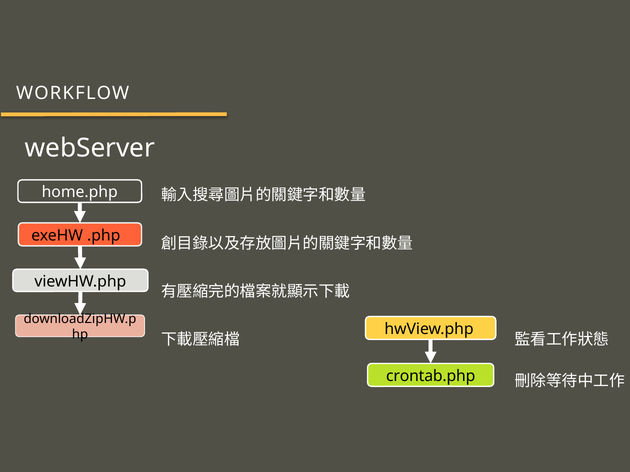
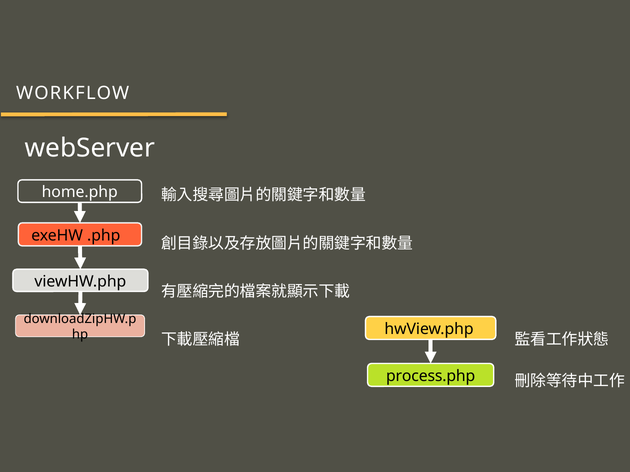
crontab.php: crontab.php -> process.php
